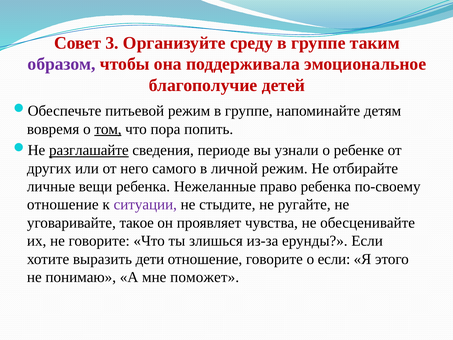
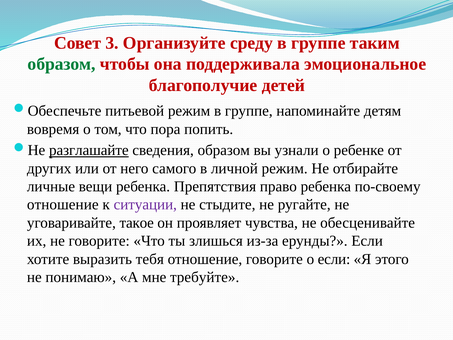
образом at (62, 64) colour: purple -> green
том underline: present -> none
сведения периоде: периоде -> образом
Нежеланные: Нежеланные -> Препятствия
дети: дети -> тебя
поможет: поможет -> требуйте
